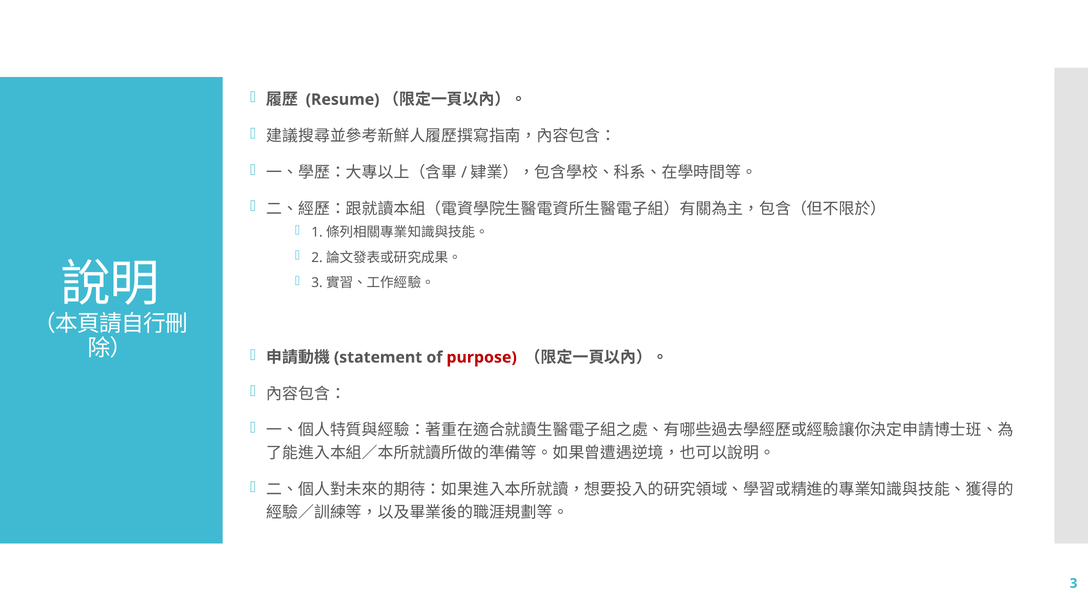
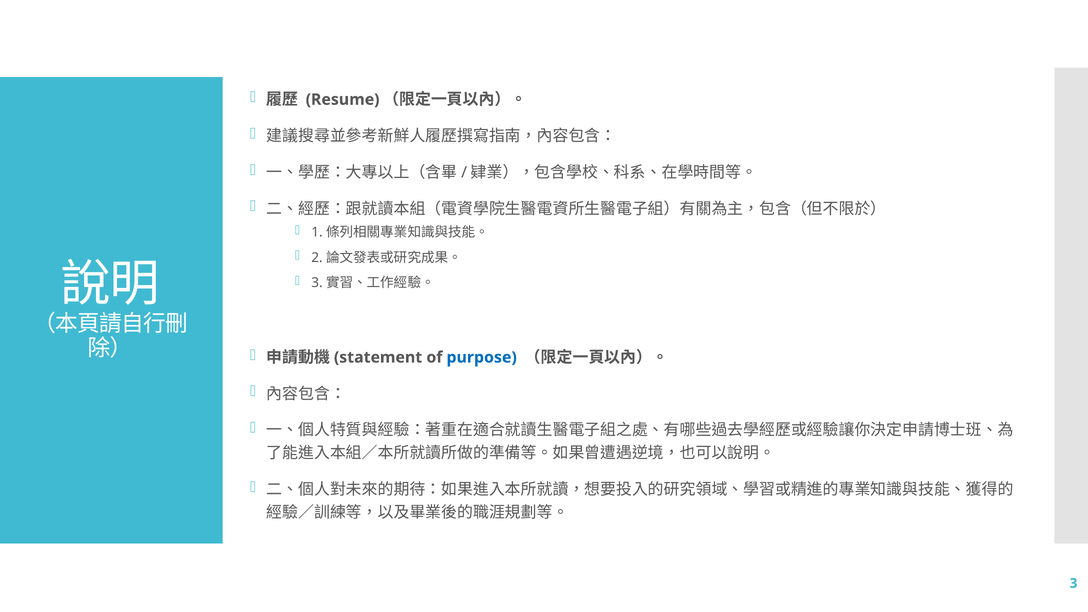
purpose colour: red -> blue
